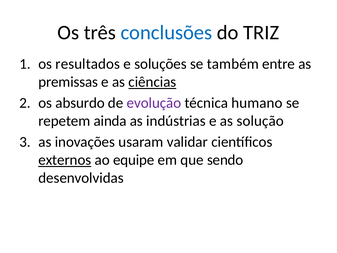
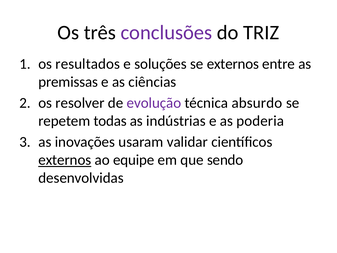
conclusões colour: blue -> purple
se também: também -> externos
ciências underline: present -> none
absurdo: absurdo -> resolver
humano: humano -> absurdo
ainda: ainda -> todas
solução: solução -> poderia
